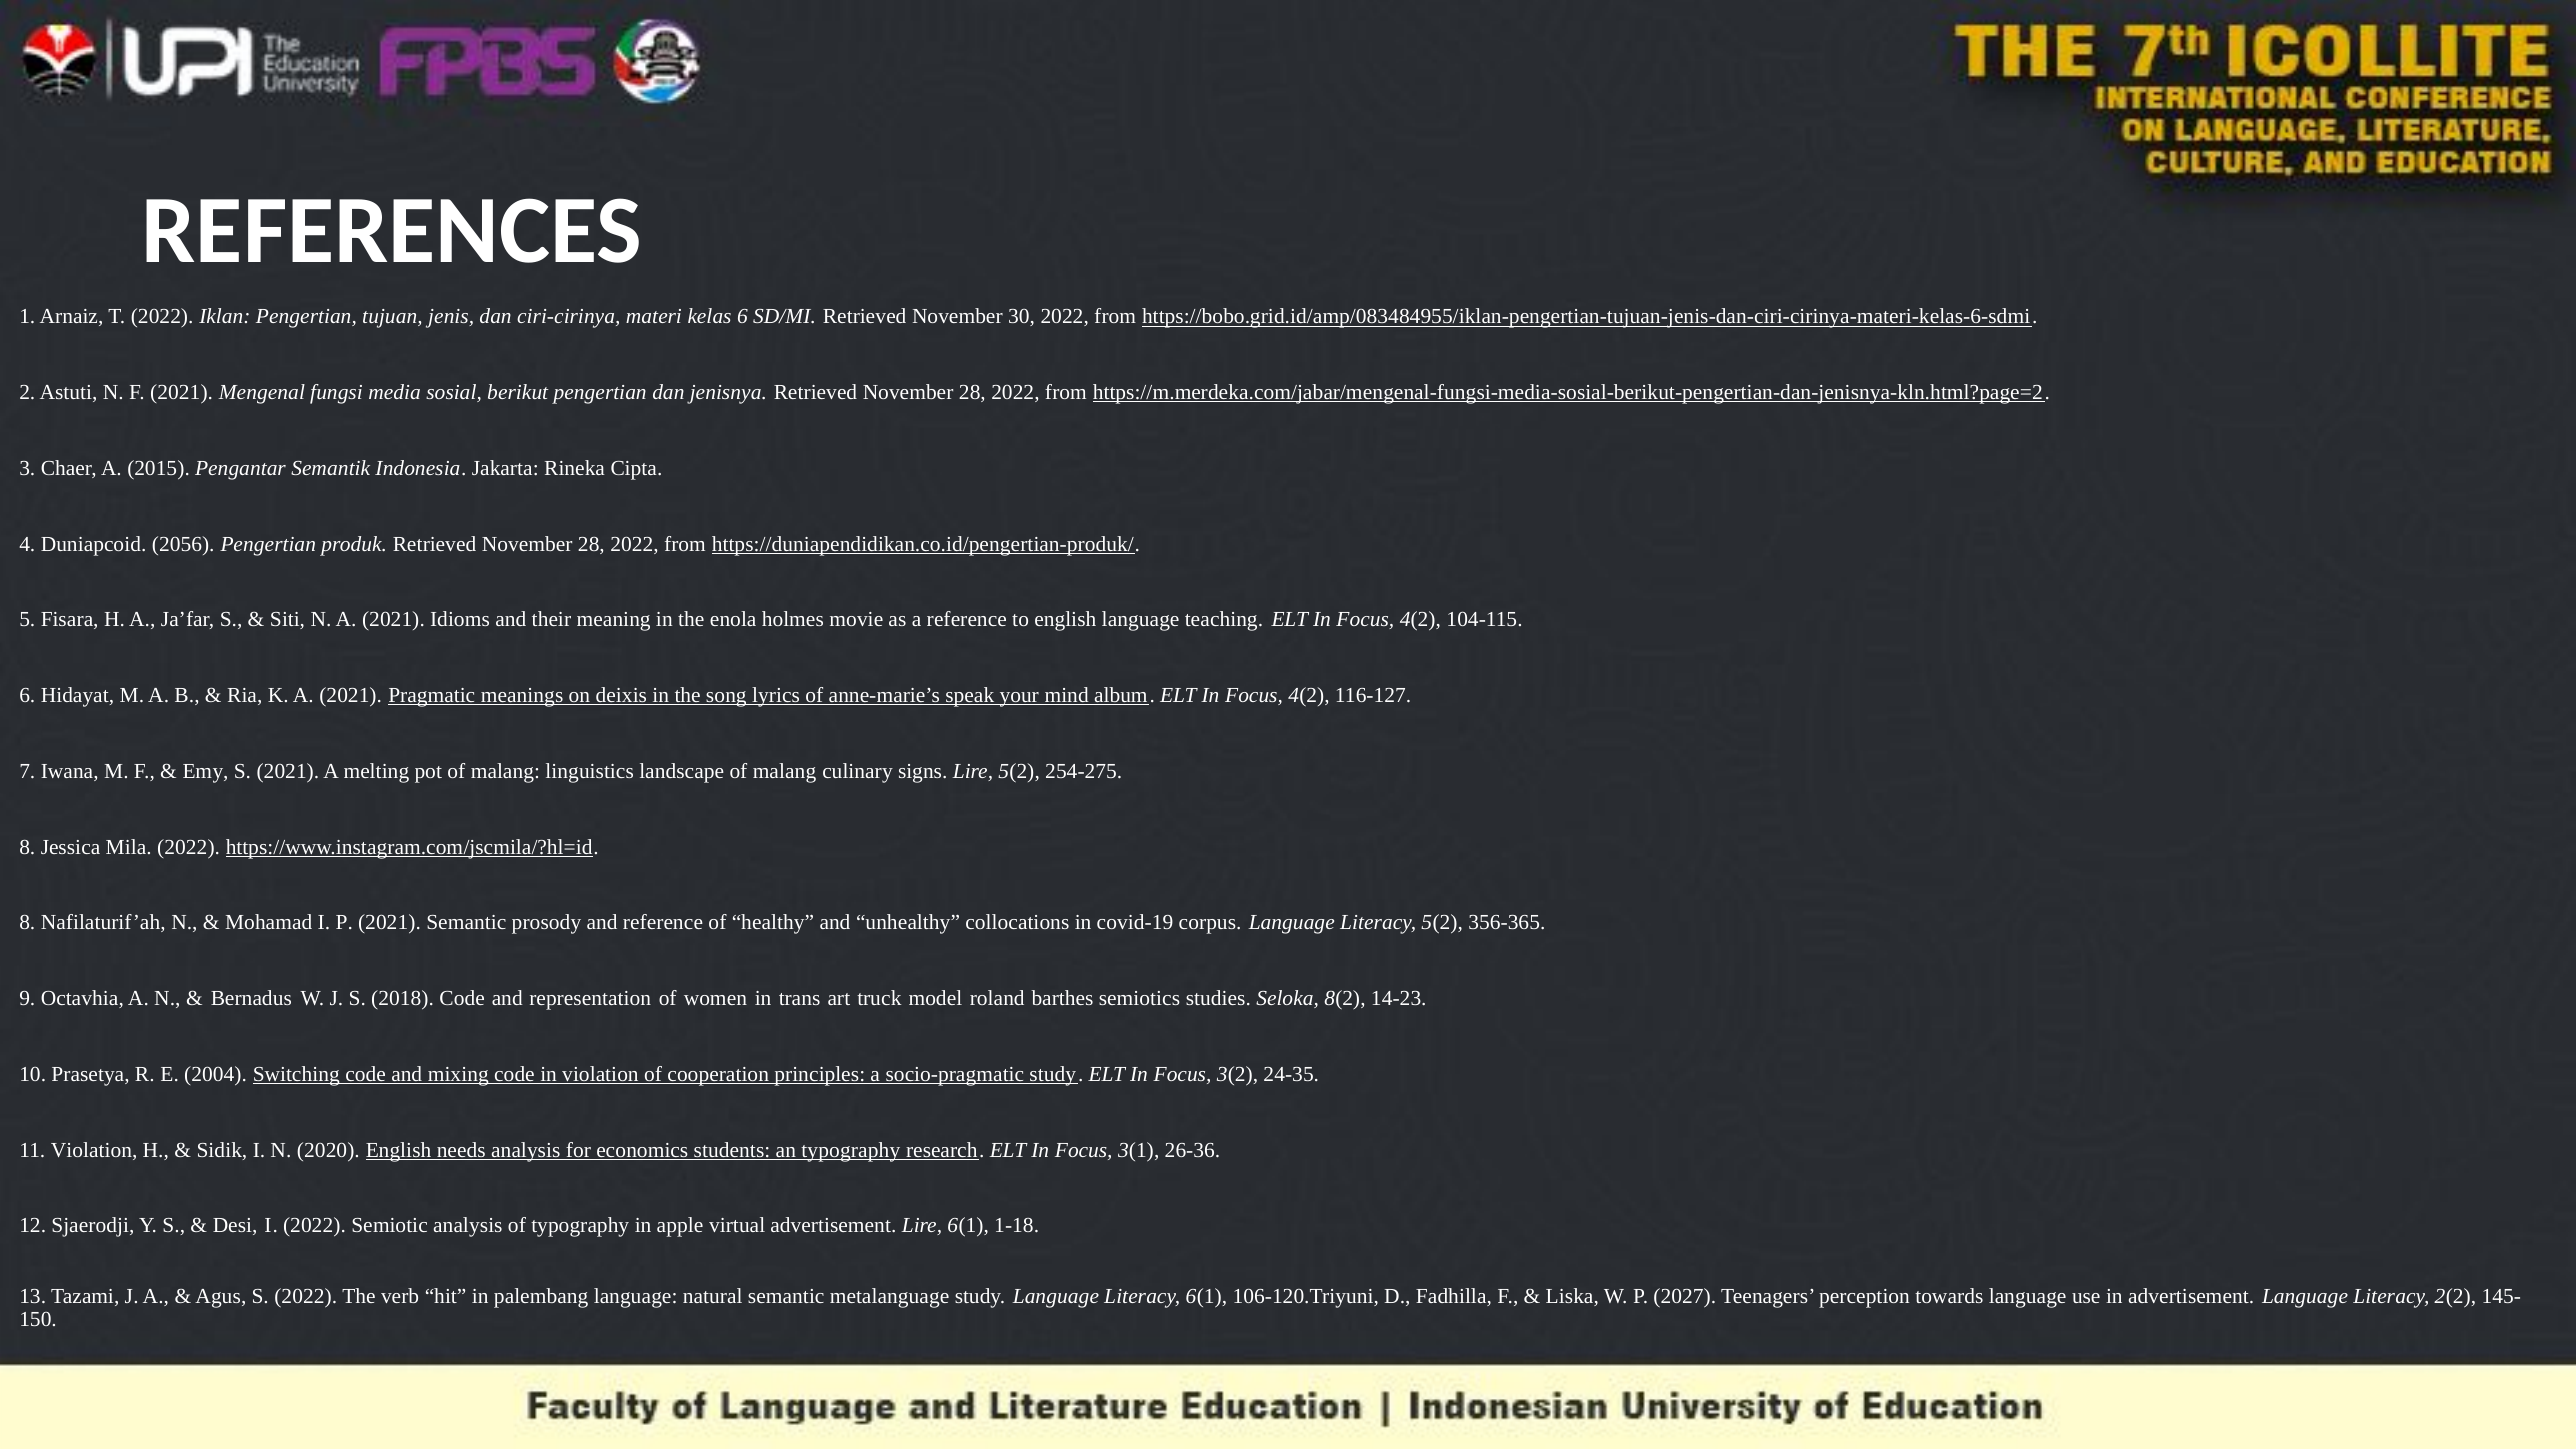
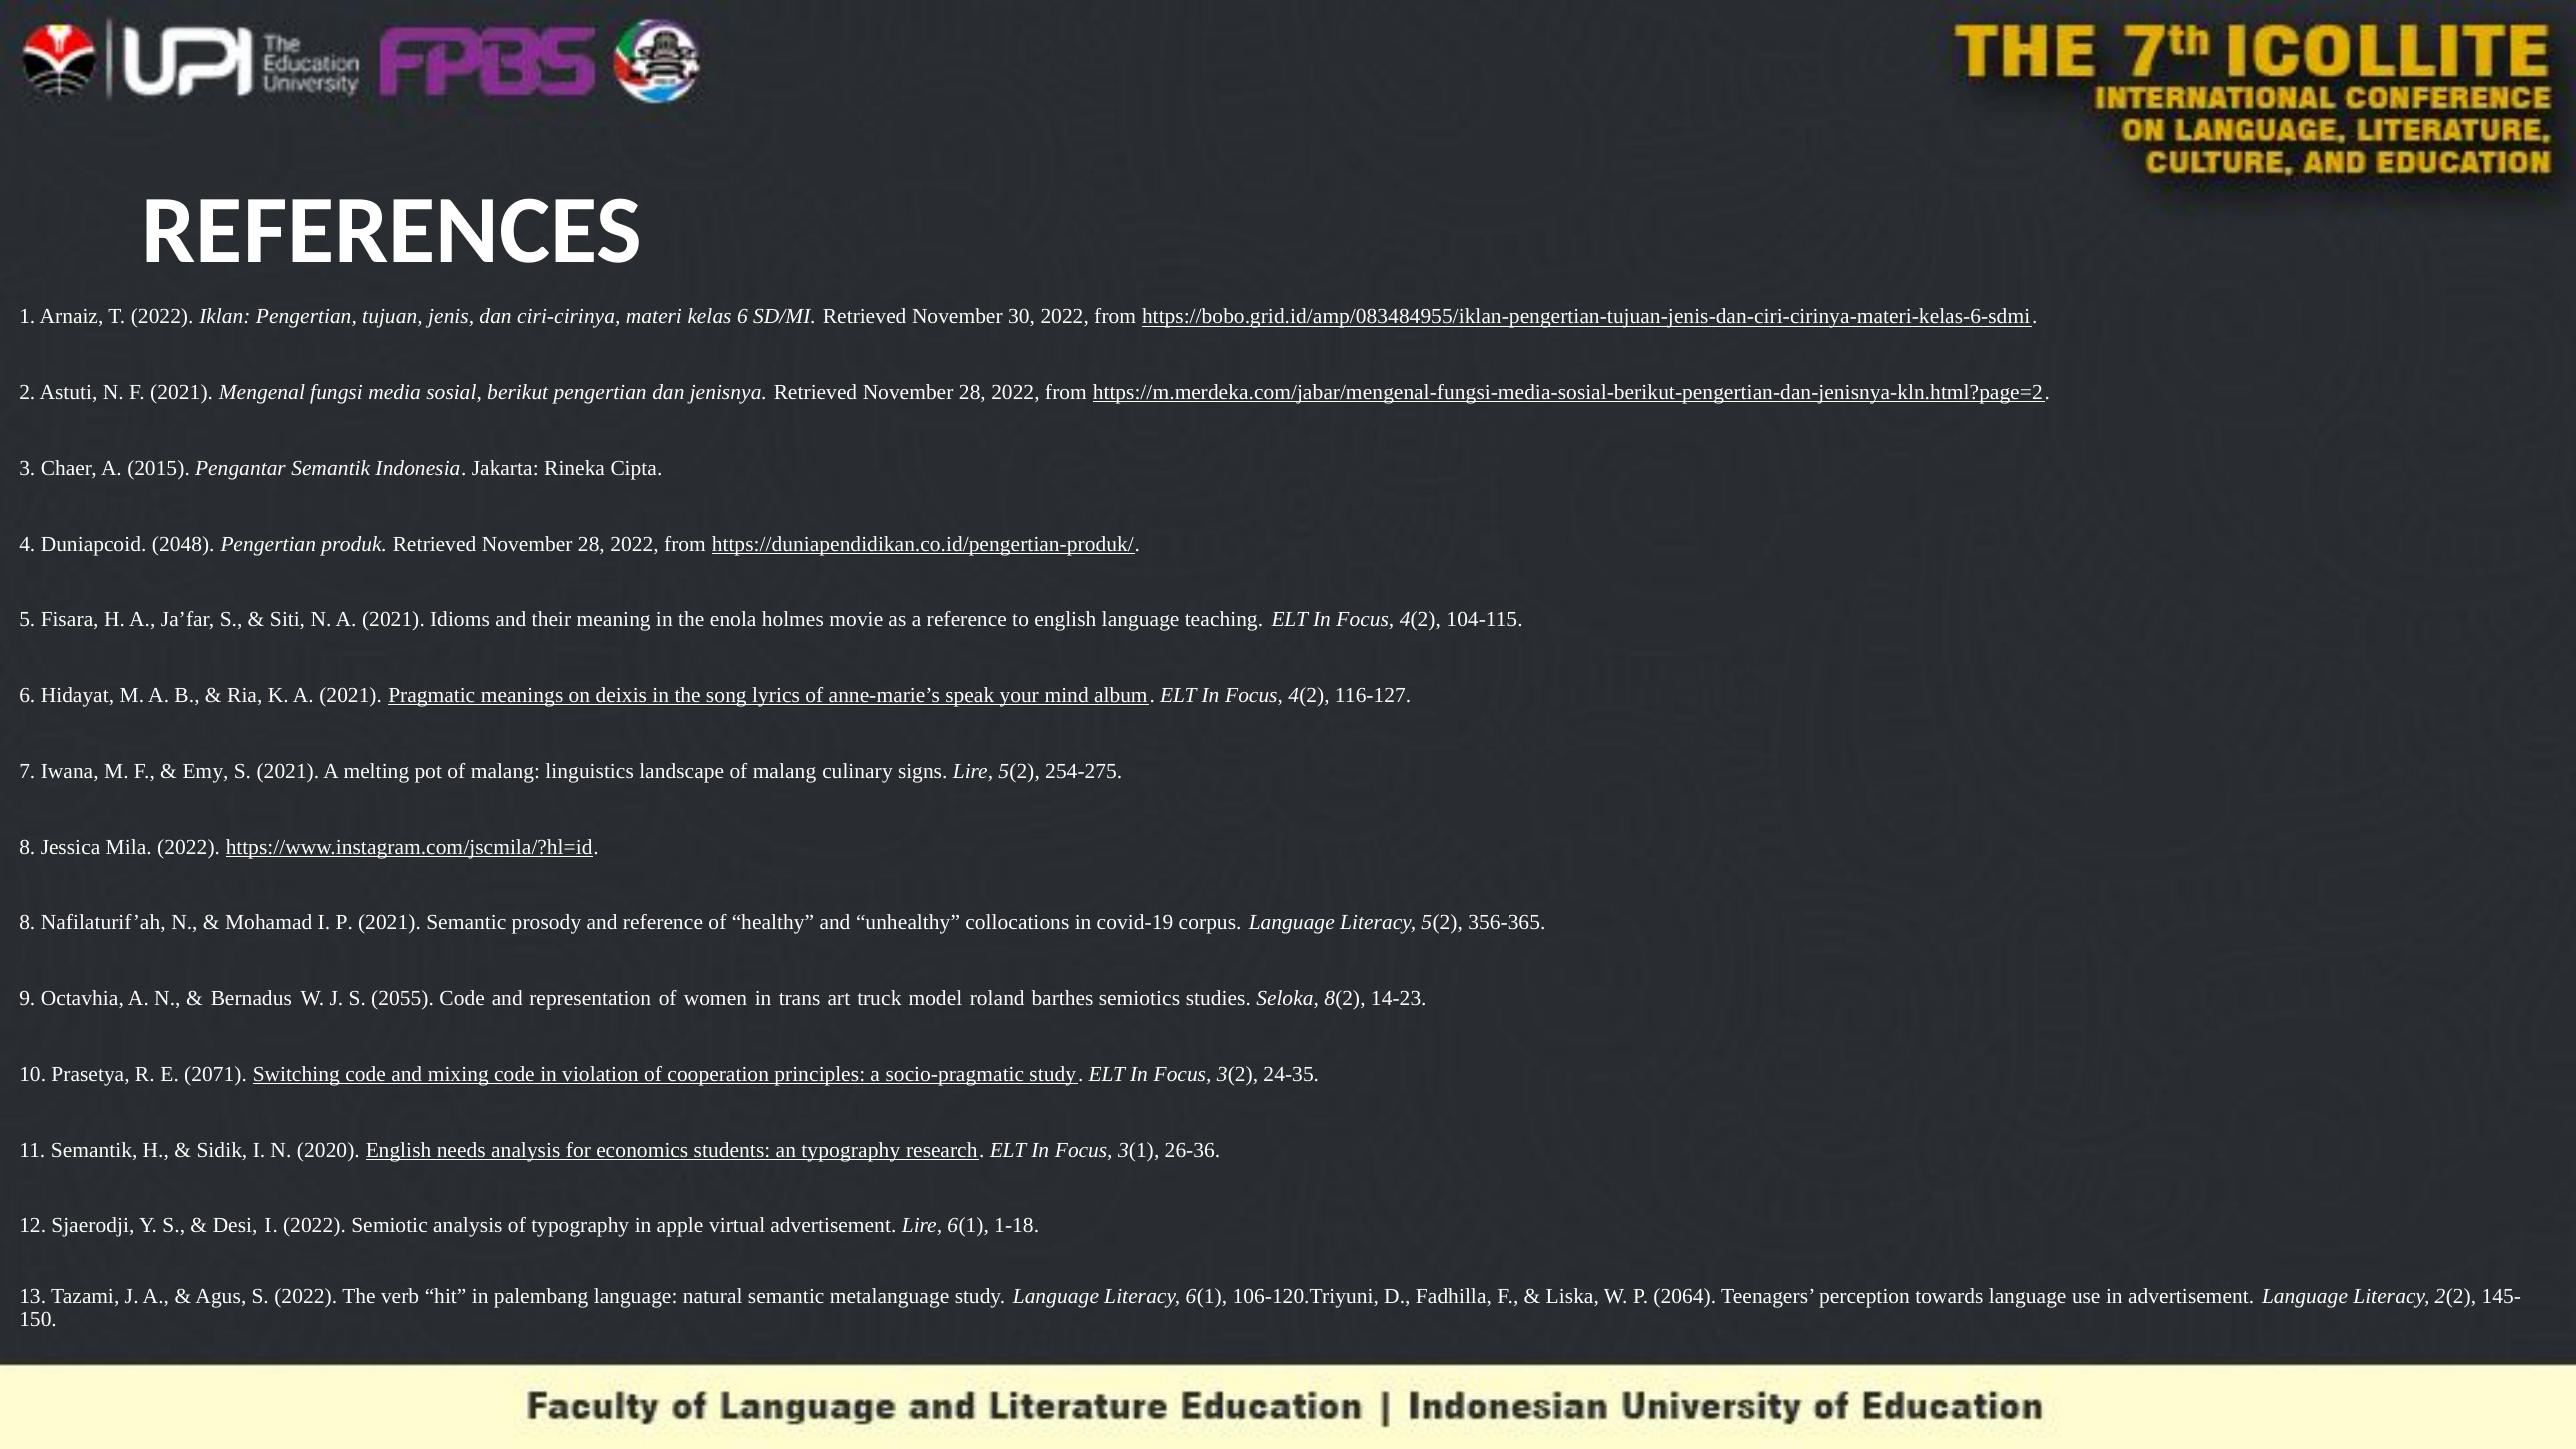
2056: 2056 -> 2048
2018: 2018 -> 2055
2004: 2004 -> 2071
11 Violation: Violation -> Semantik
2027: 2027 -> 2064
